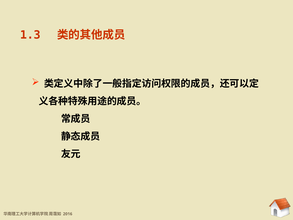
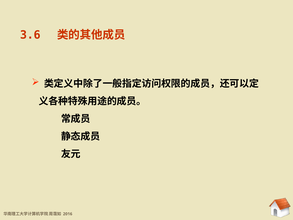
1.3: 1.3 -> 3.6
